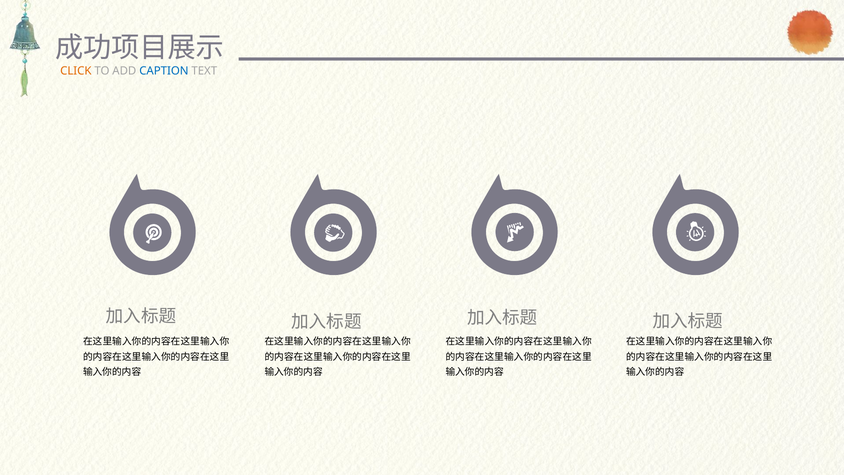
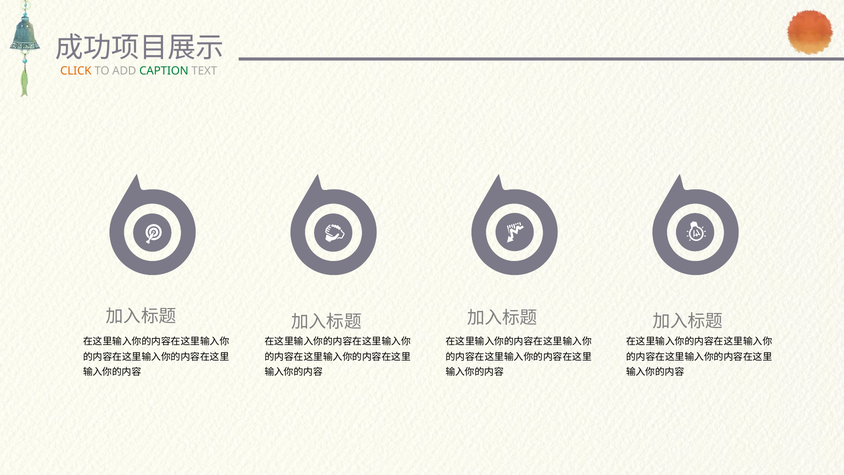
CAPTION colour: blue -> green
